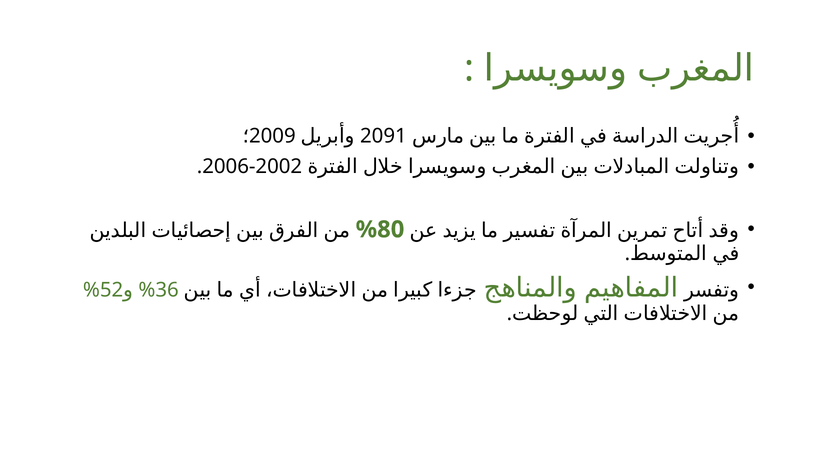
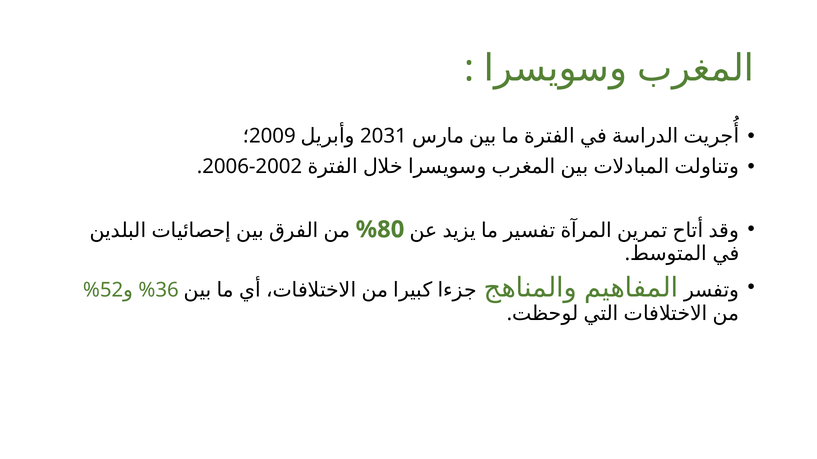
2091: 2091 -> 2031
